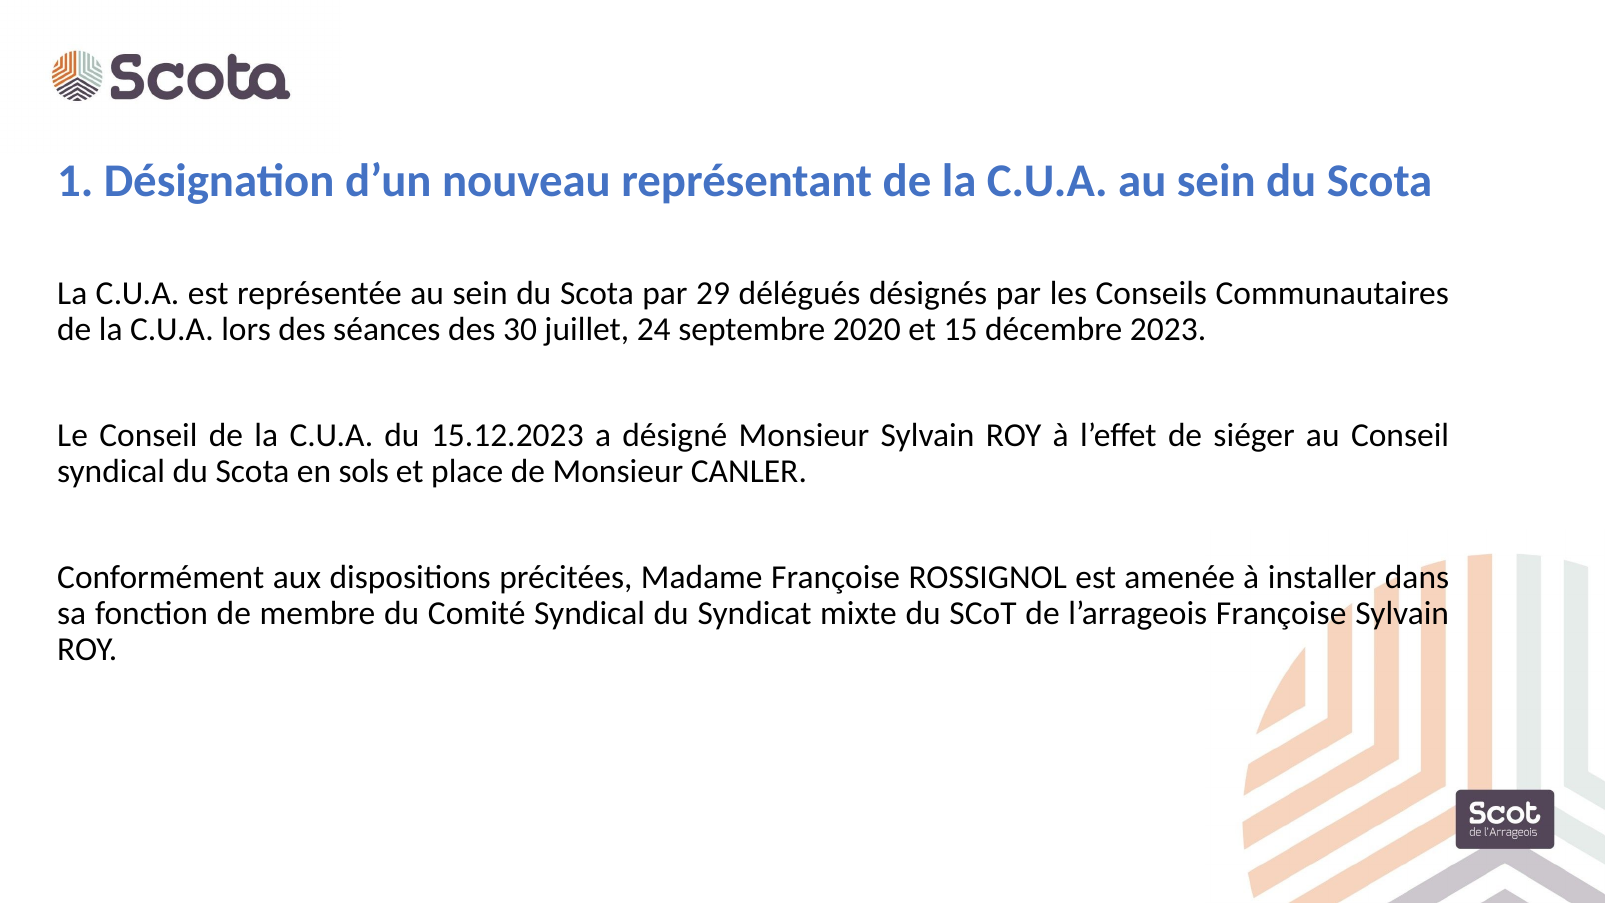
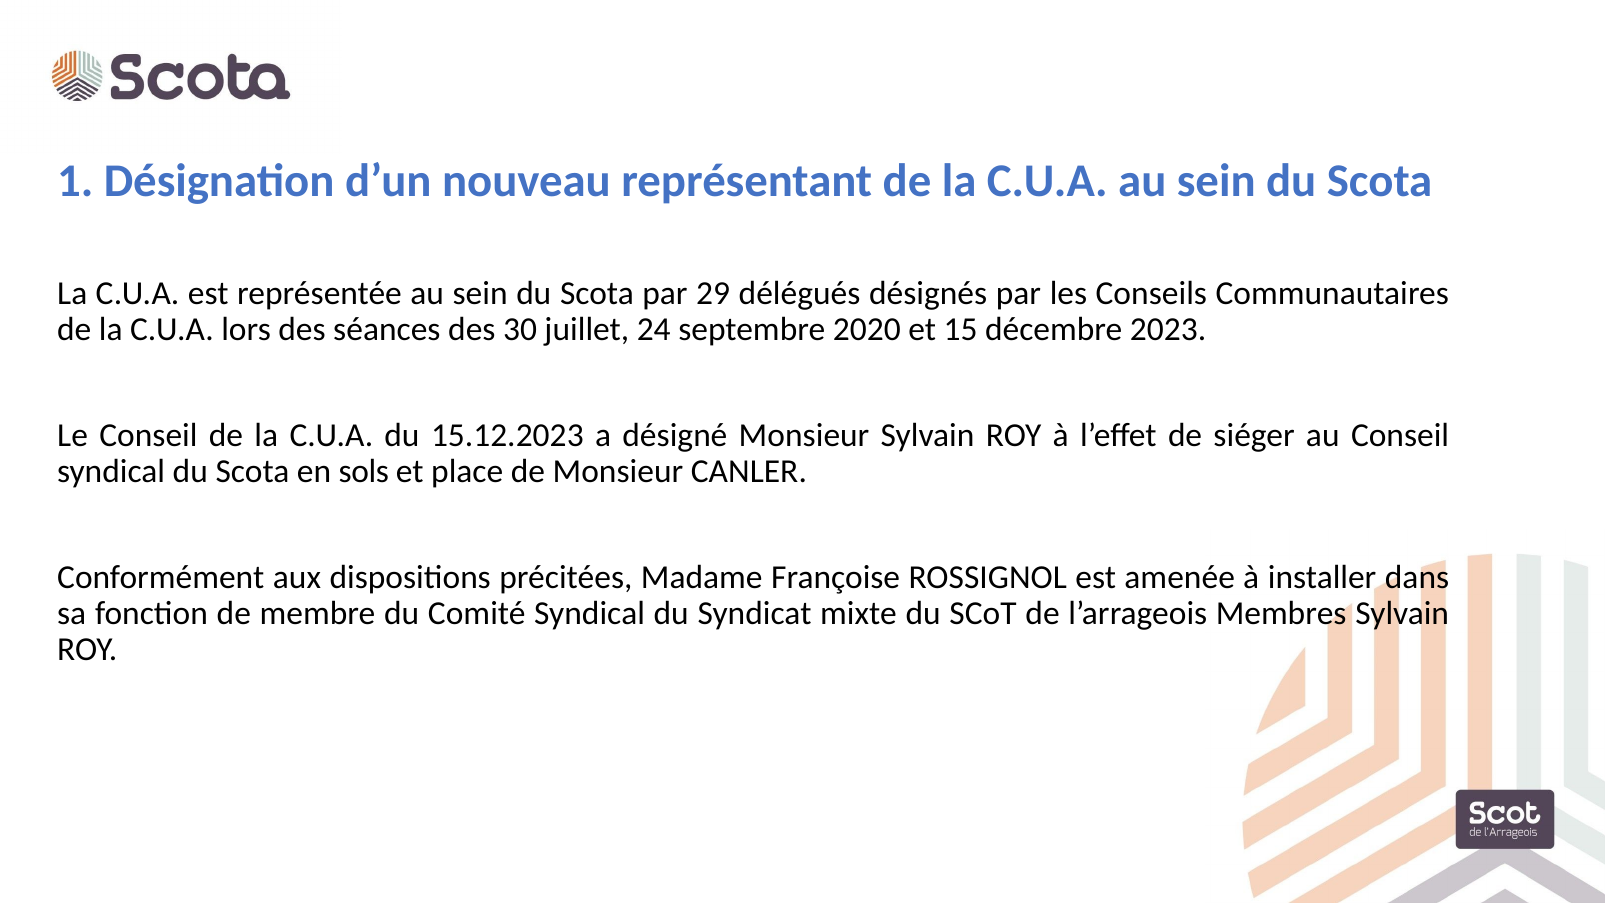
l’arrageois Françoise: Françoise -> Membres
